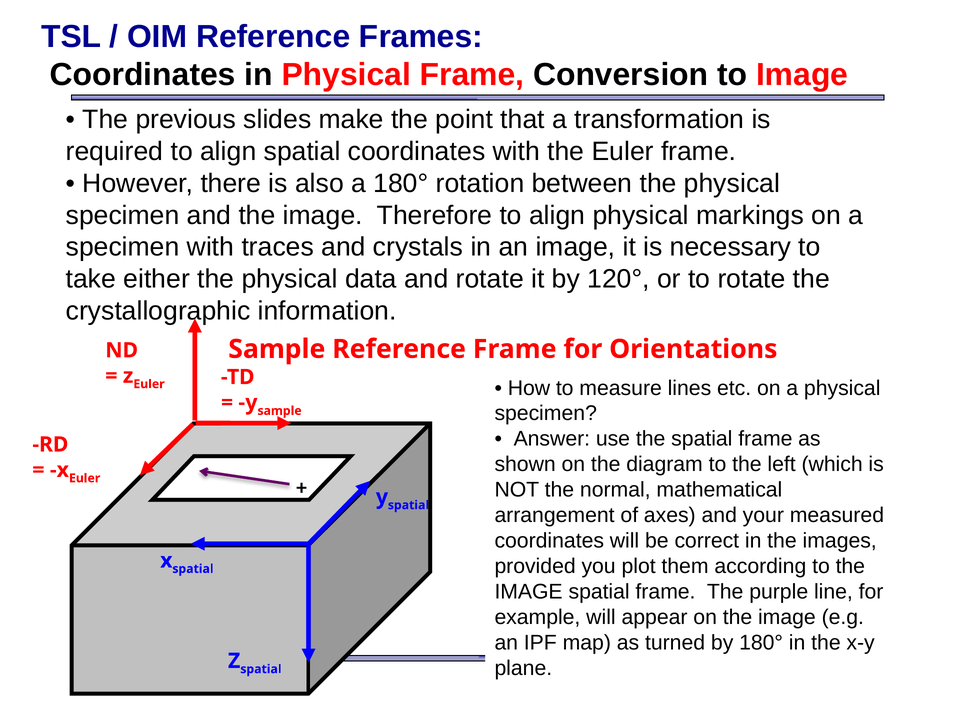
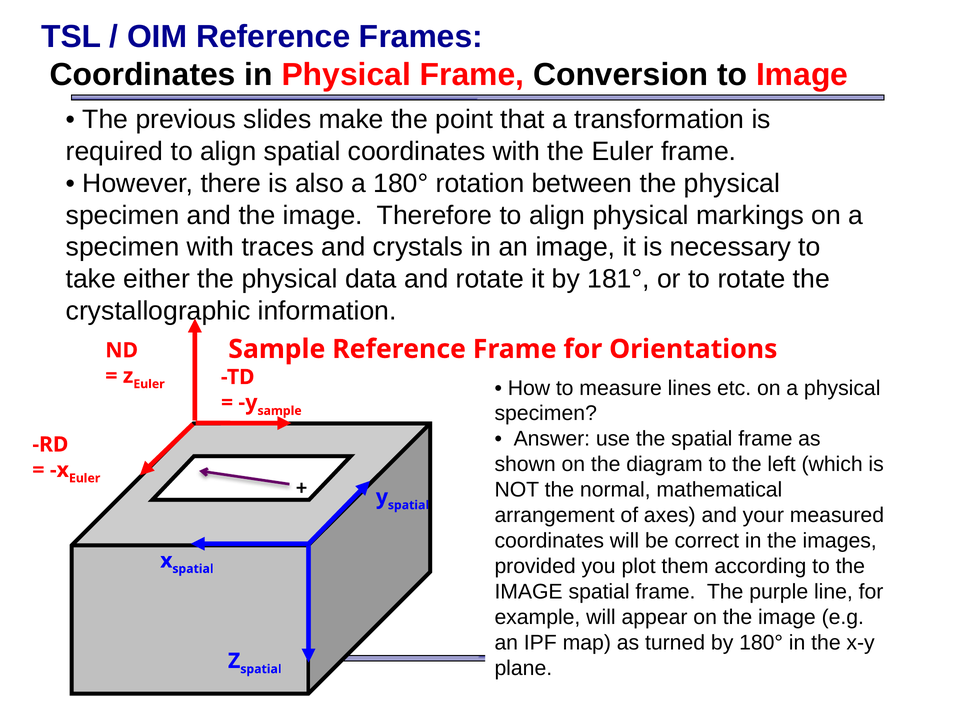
120°: 120° -> 181°
